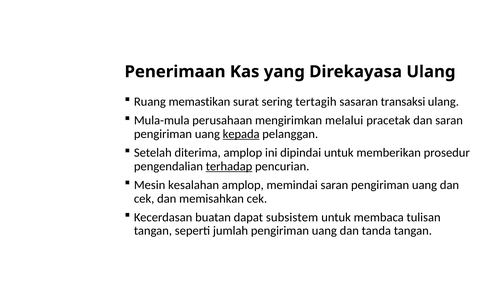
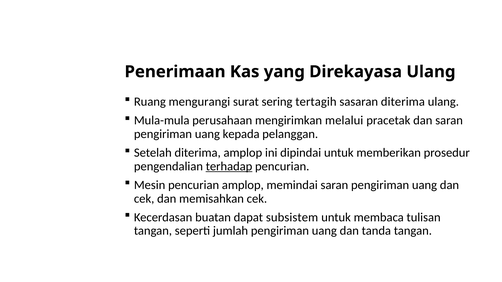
memastikan: memastikan -> mengurangi
sasaran transaksi: transaksi -> diterima
kepada underline: present -> none
Mesin kesalahan: kesalahan -> pencurian
